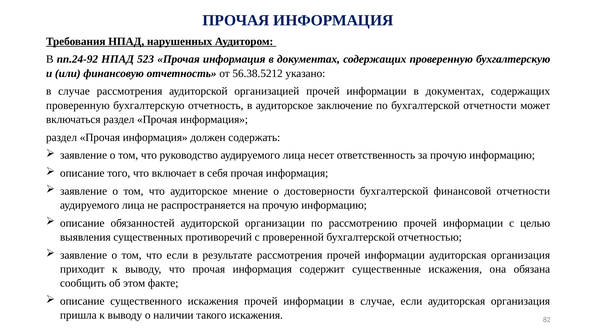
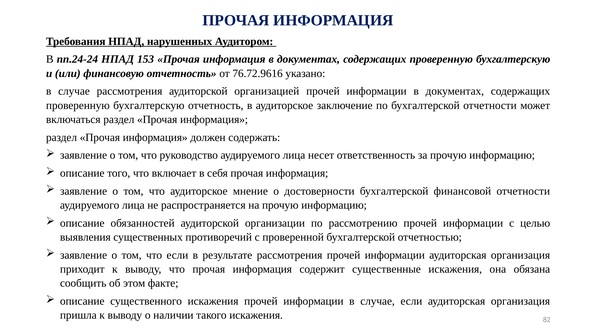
пп.24-92: пп.24-92 -> пп.24-24
523: 523 -> 153
56.38.5212: 56.38.5212 -> 76.72.9616
